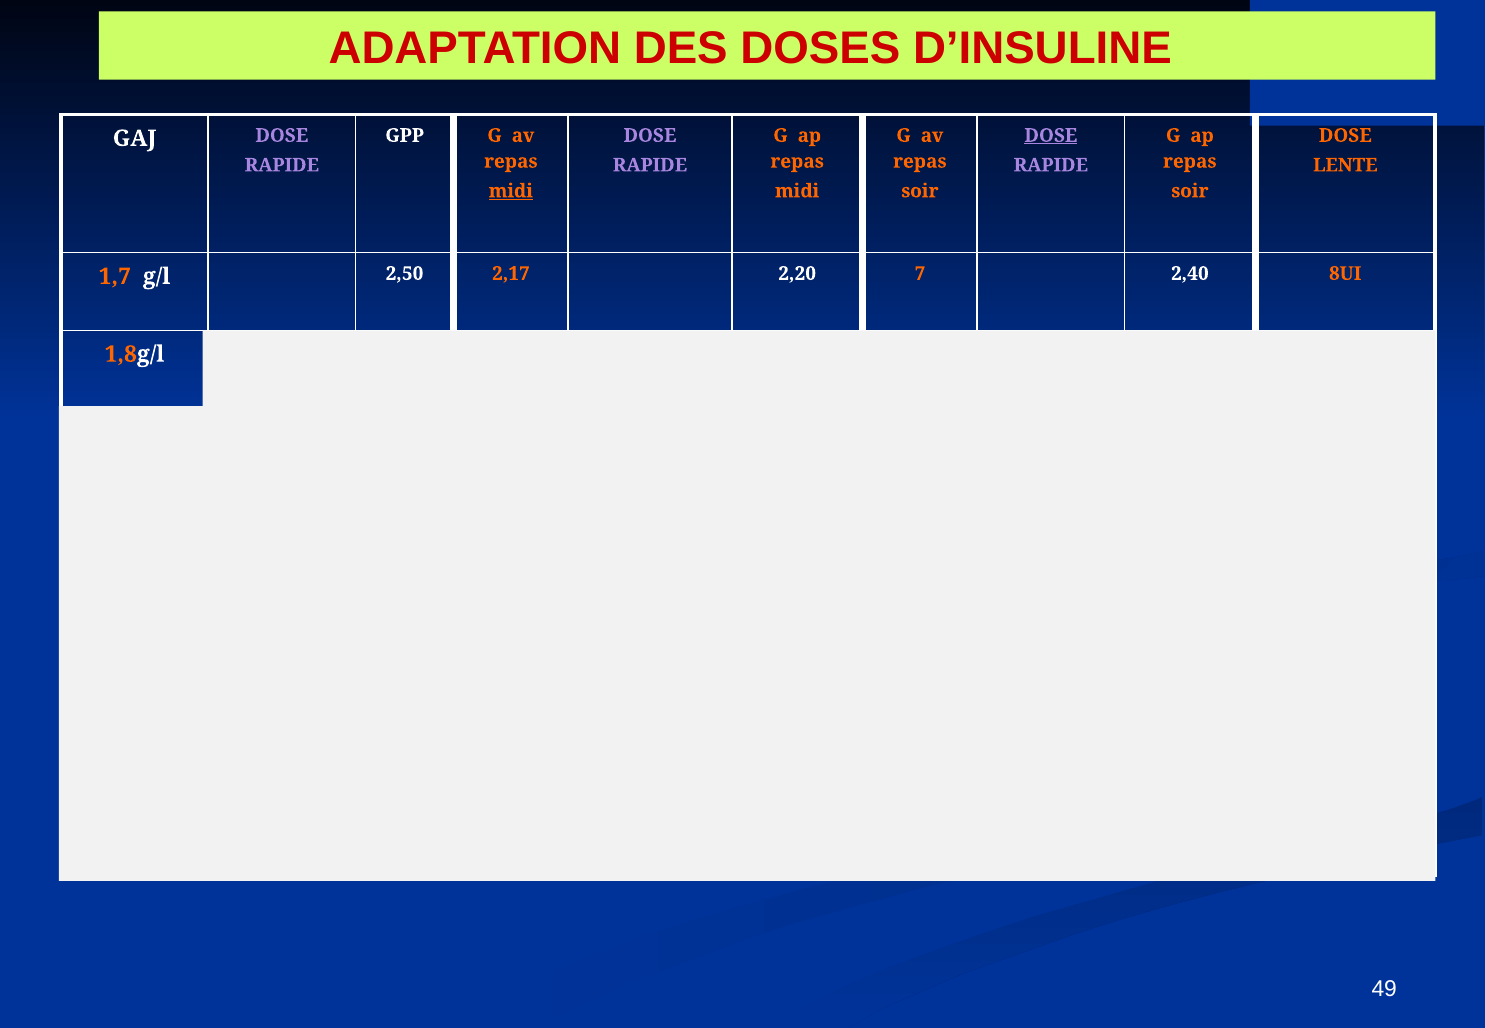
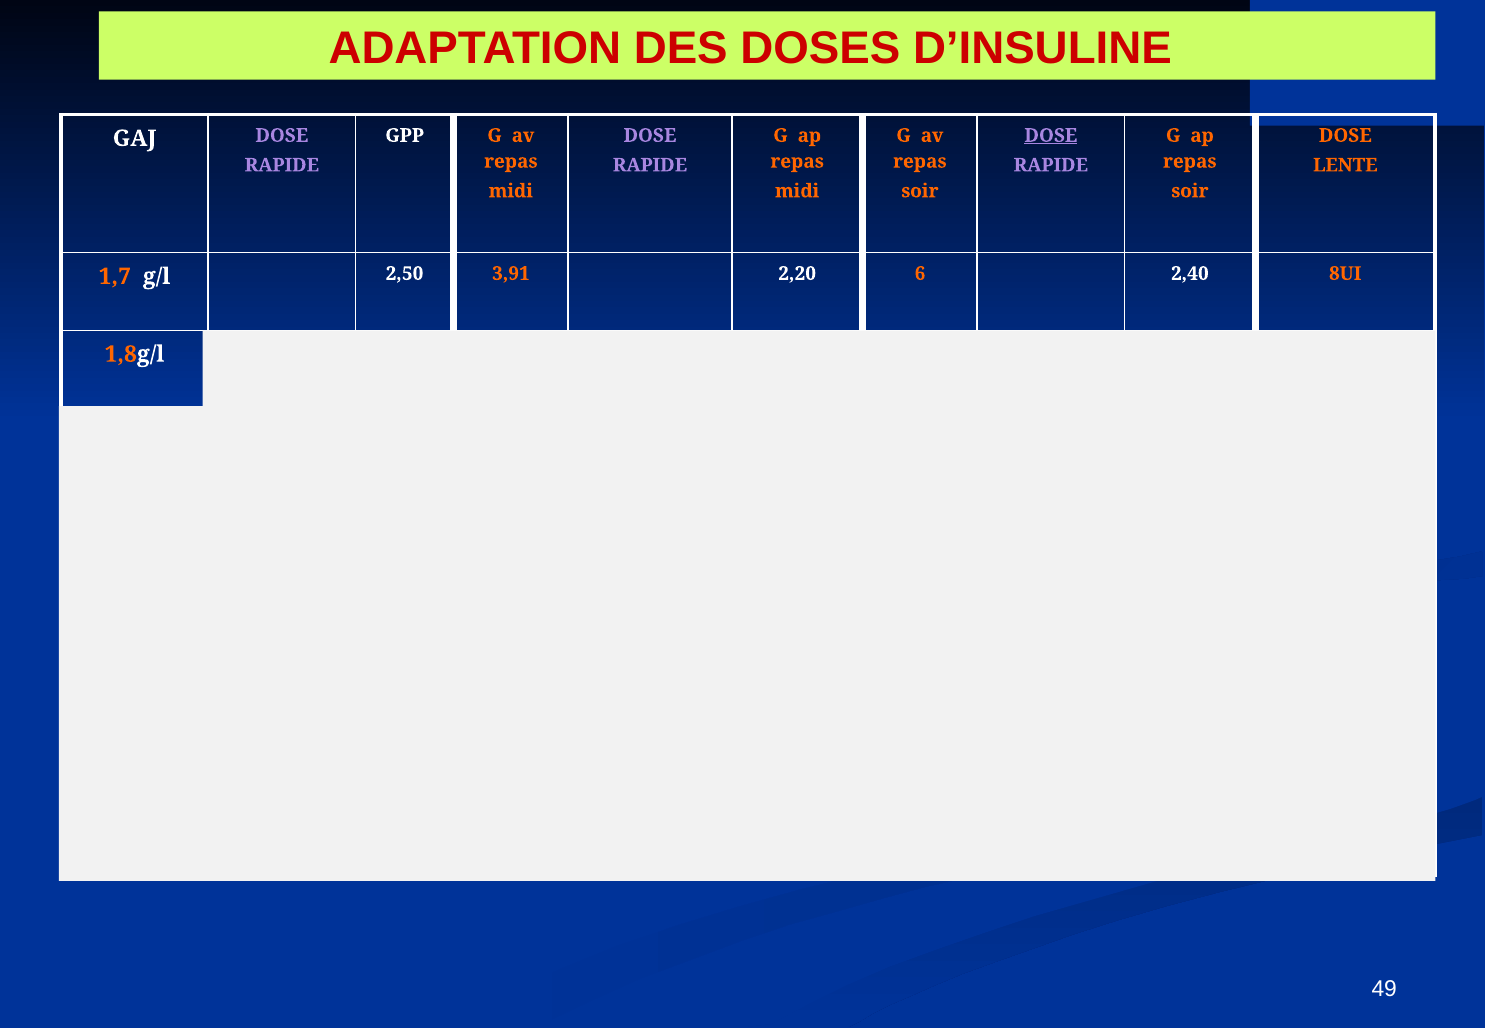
midi at (511, 191) underline: present -> none
2,17: 2,17 -> 3,91
7: 7 -> 6
